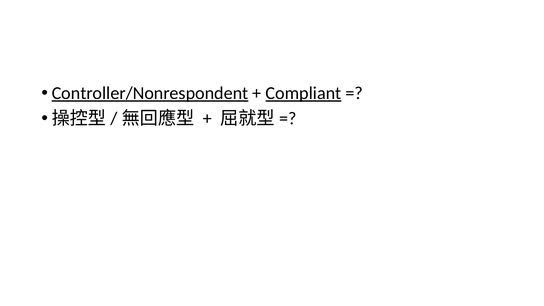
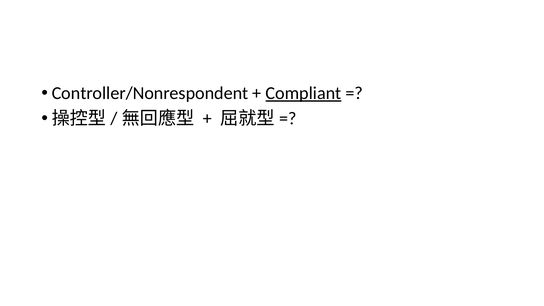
Controller/Nonrespondent underline: present -> none
